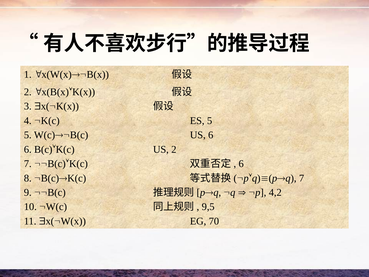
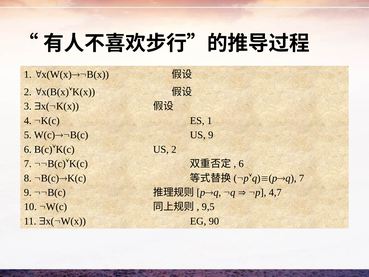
ES 5: 5 -> 1
US 6: 6 -> 9
4,2: 4,2 -> 4,7
70: 70 -> 90
